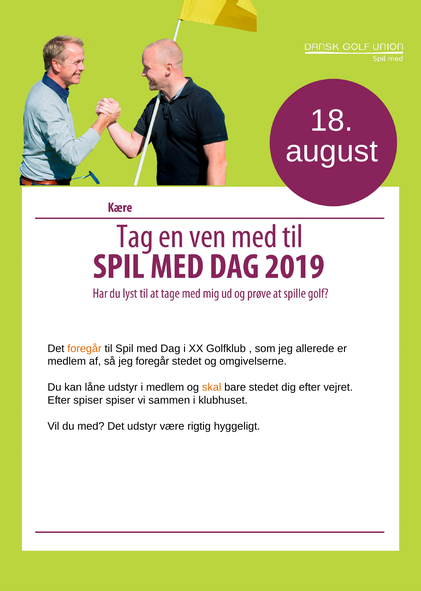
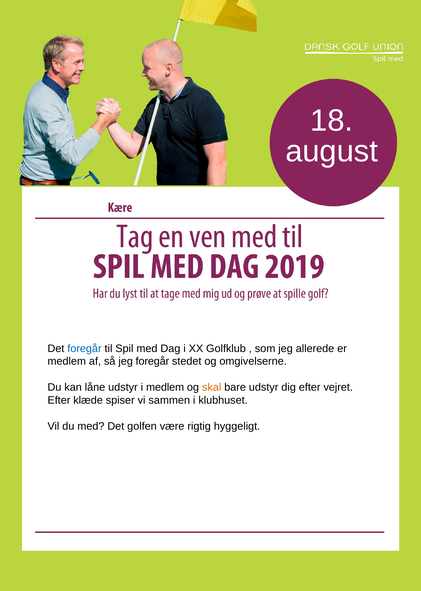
foregår at (84, 348) colour: orange -> blue
bare stedet: stedet -> udstyr
Efter spiser: spiser -> klæde
Det udstyr: udstyr -> golfen
